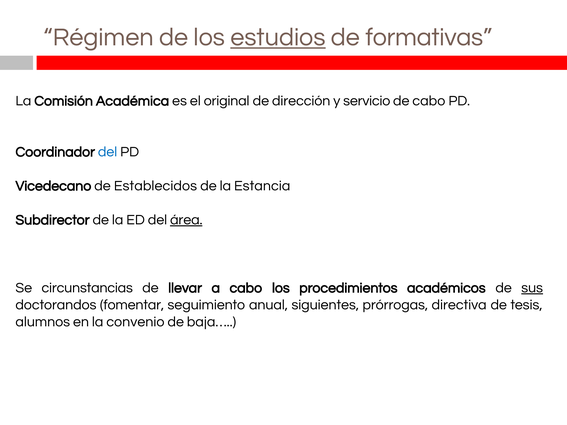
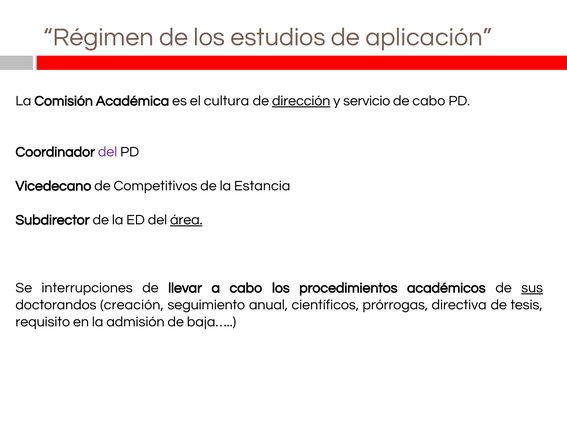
estudios underline: present -> none
formativas: formativas -> aplicación
original: original -> cultura
dirección underline: none -> present
del at (108, 152) colour: blue -> purple
Establecidos: Establecidos -> Competitivos
circunstancias: circunstancias -> interrupciones
fomentar: fomentar -> creación
siguientes: siguientes -> científicos
alumnos: alumnos -> requisito
convenio: convenio -> admisión
